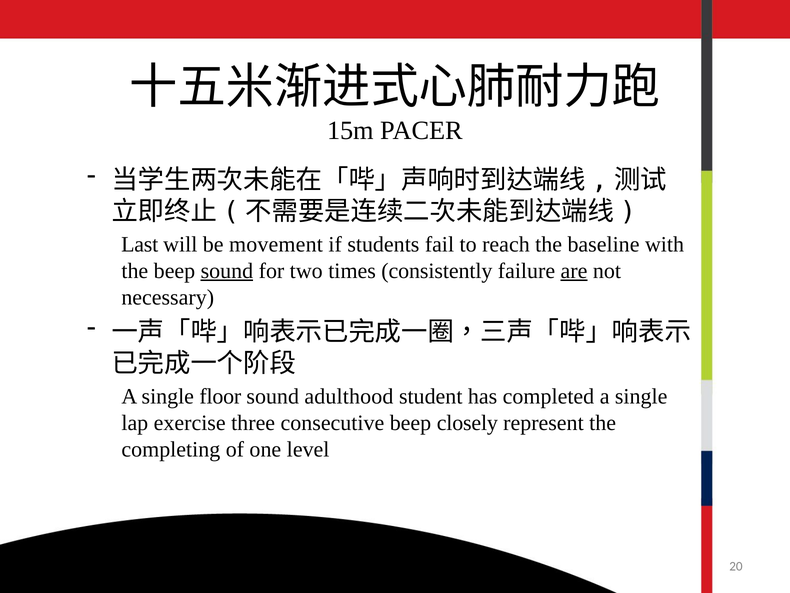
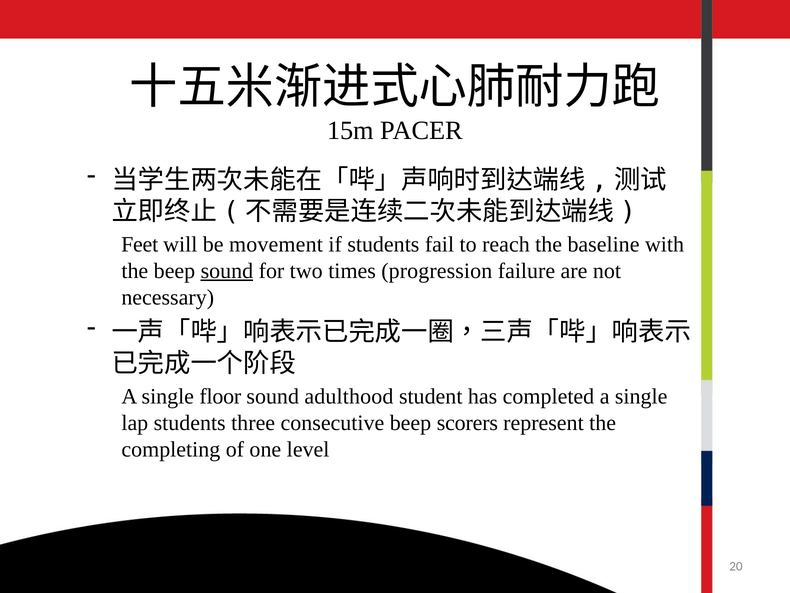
Last: Last -> Feet
consistently: consistently -> progression
are underline: present -> none
lap exercise: exercise -> students
closely: closely -> scorers
